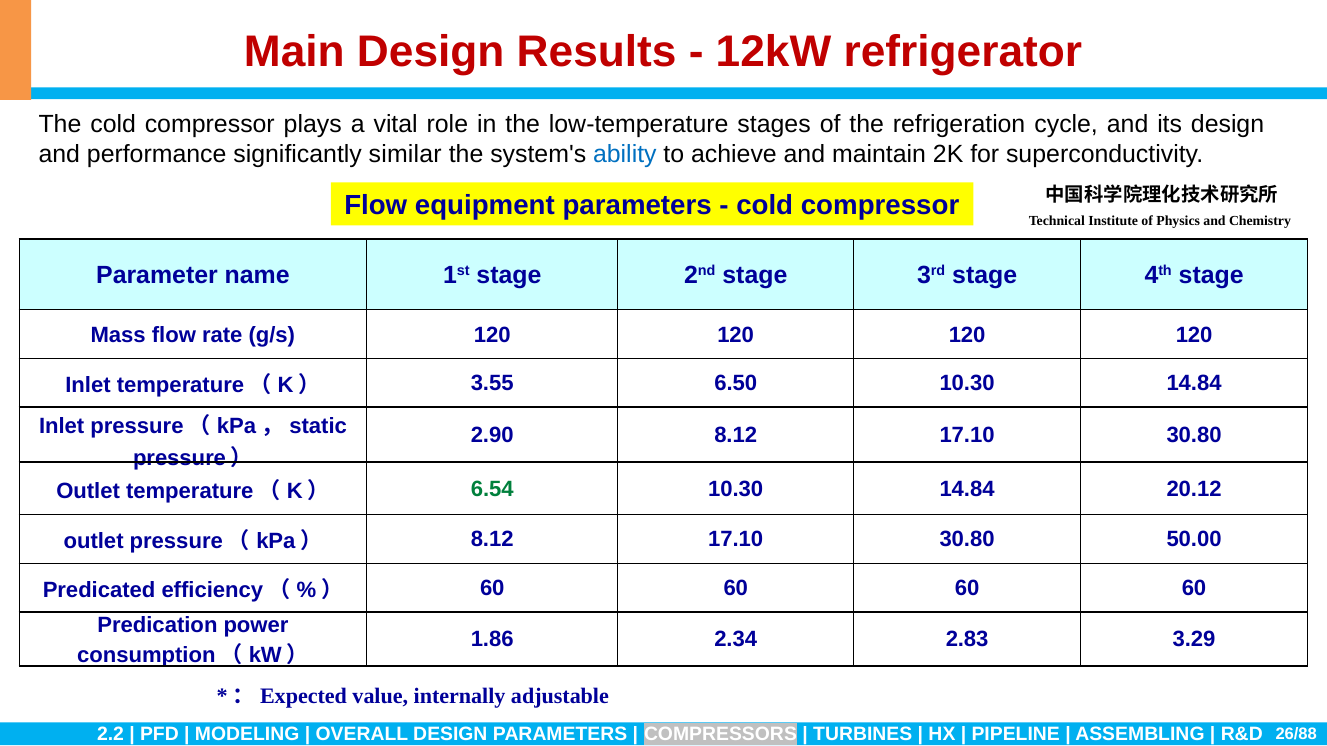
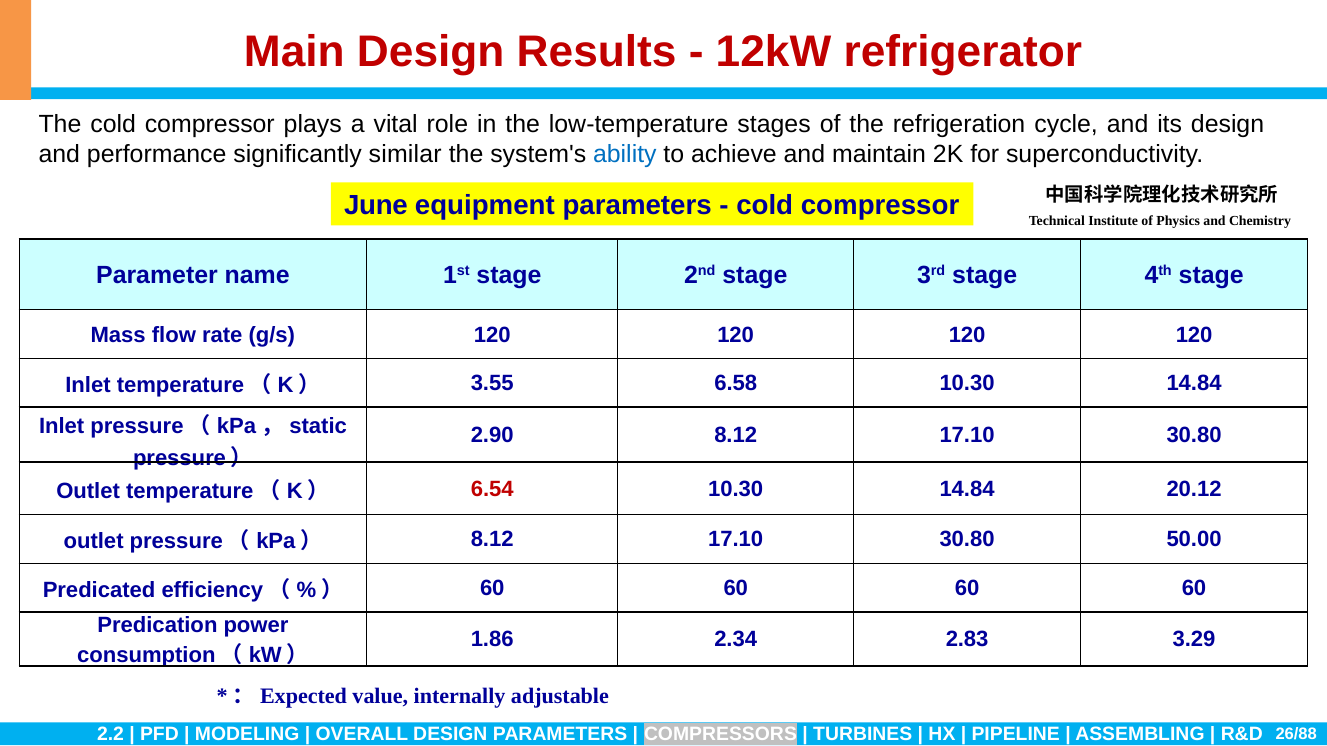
Flow at (376, 206): Flow -> June
6.50: 6.50 -> 6.58
6.54 colour: green -> red
